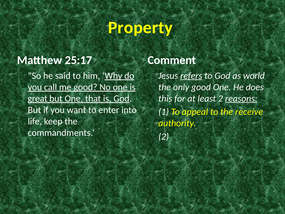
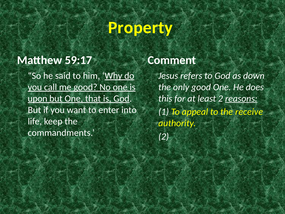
25:17: 25:17 -> 59:17
refers underline: present -> none
world: world -> down
great: great -> upon
